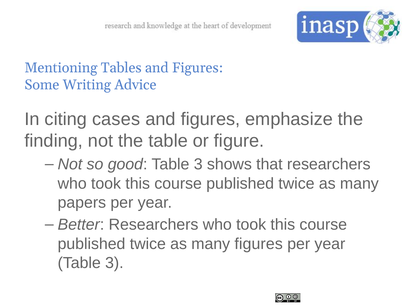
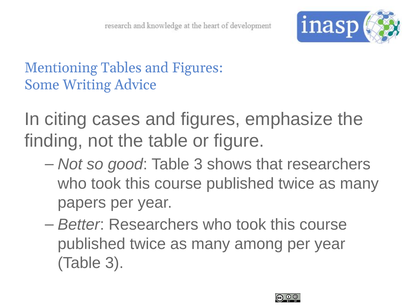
many figures: figures -> among
